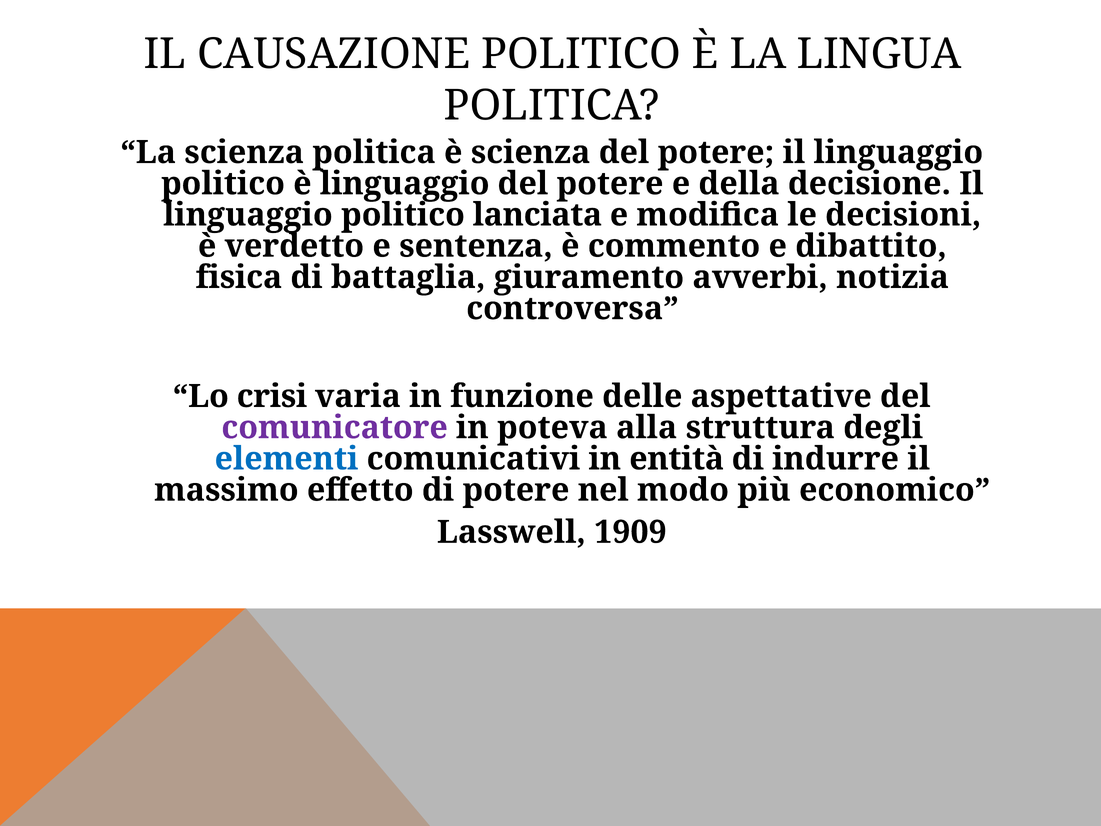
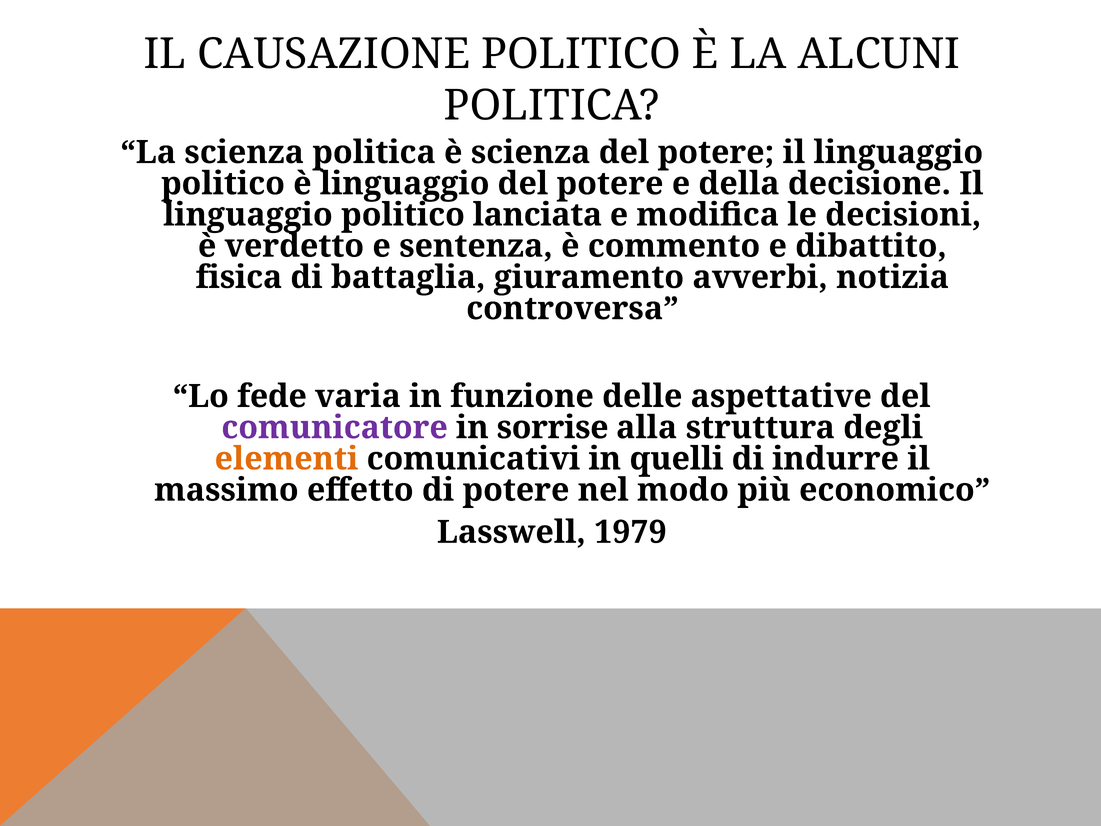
LINGUA: LINGUA -> ALCUNI
crisi: crisi -> fede
poteva: poteva -> sorrise
elementi colour: blue -> orange
entità: entità -> quelli
1909: 1909 -> 1979
